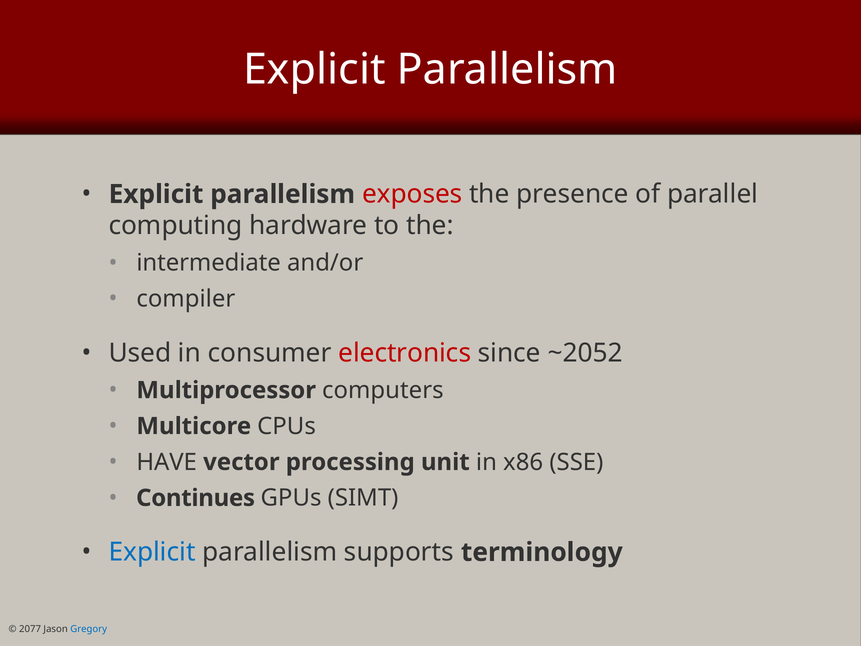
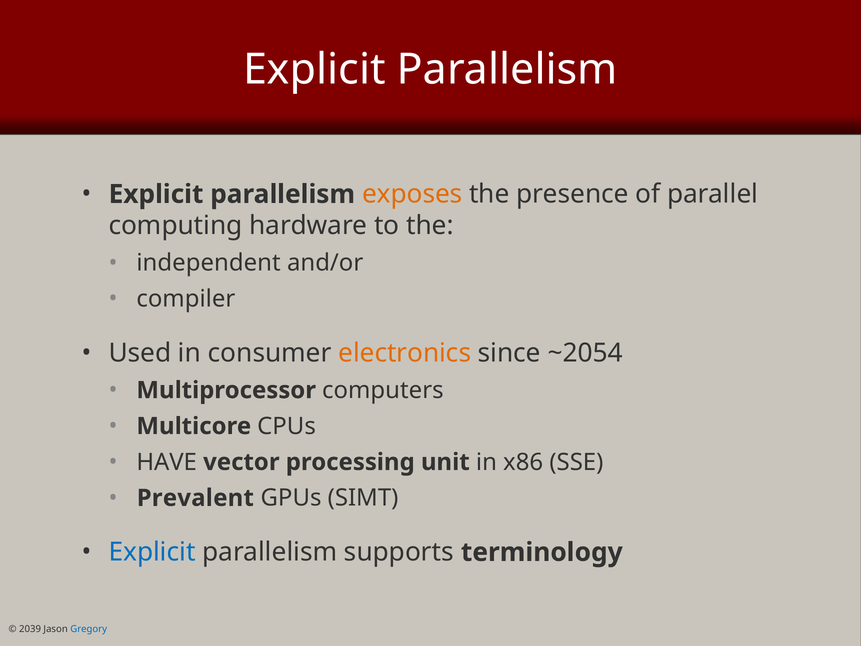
exposes colour: red -> orange
intermediate: intermediate -> independent
electronics colour: red -> orange
~2052: ~2052 -> ~2054
Continues: Continues -> Prevalent
2077: 2077 -> 2039
